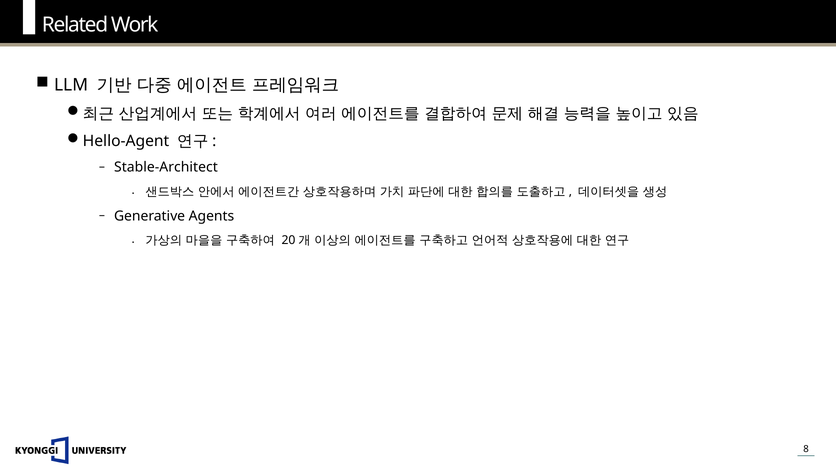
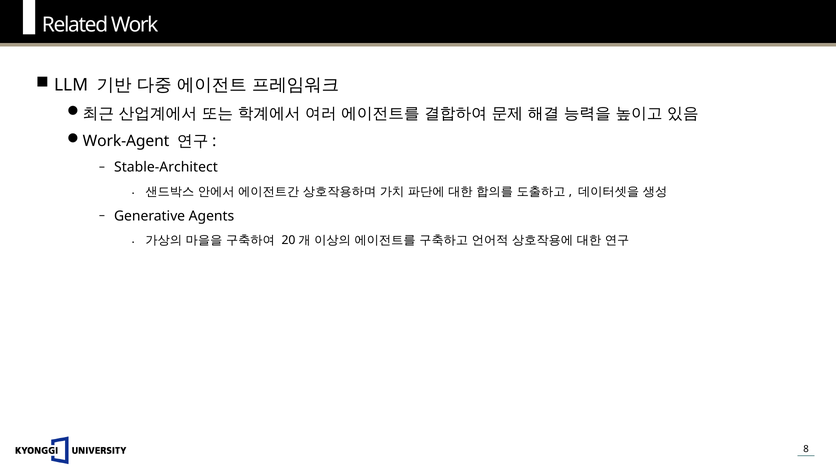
Hello-Agent: Hello-Agent -> Work-Agent
